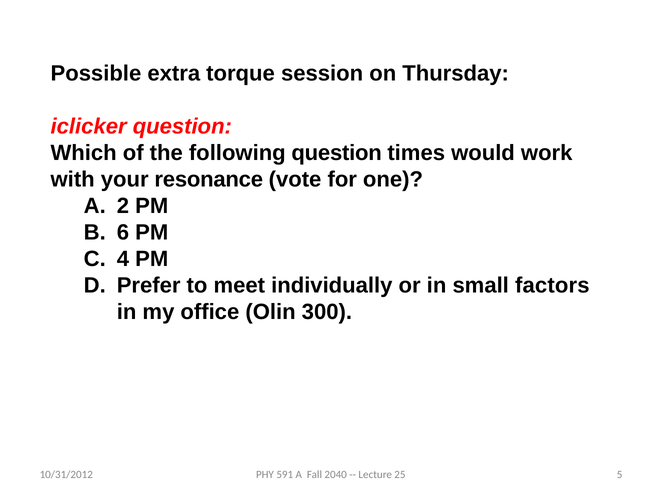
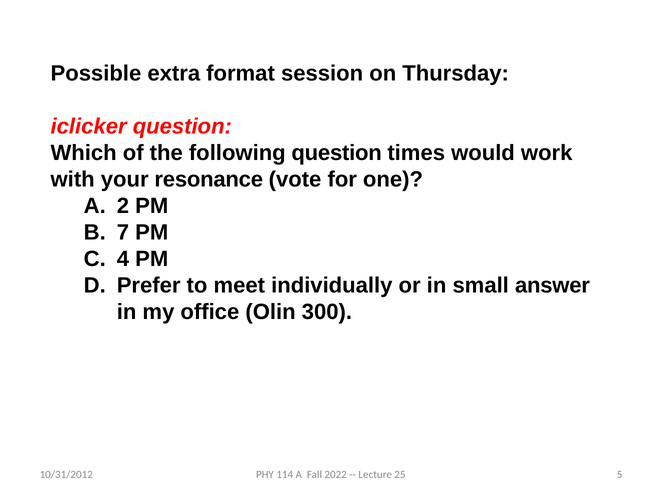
torque: torque -> format
6: 6 -> 7
factors: factors -> answer
591: 591 -> 114
2040: 2040 -> 2022
